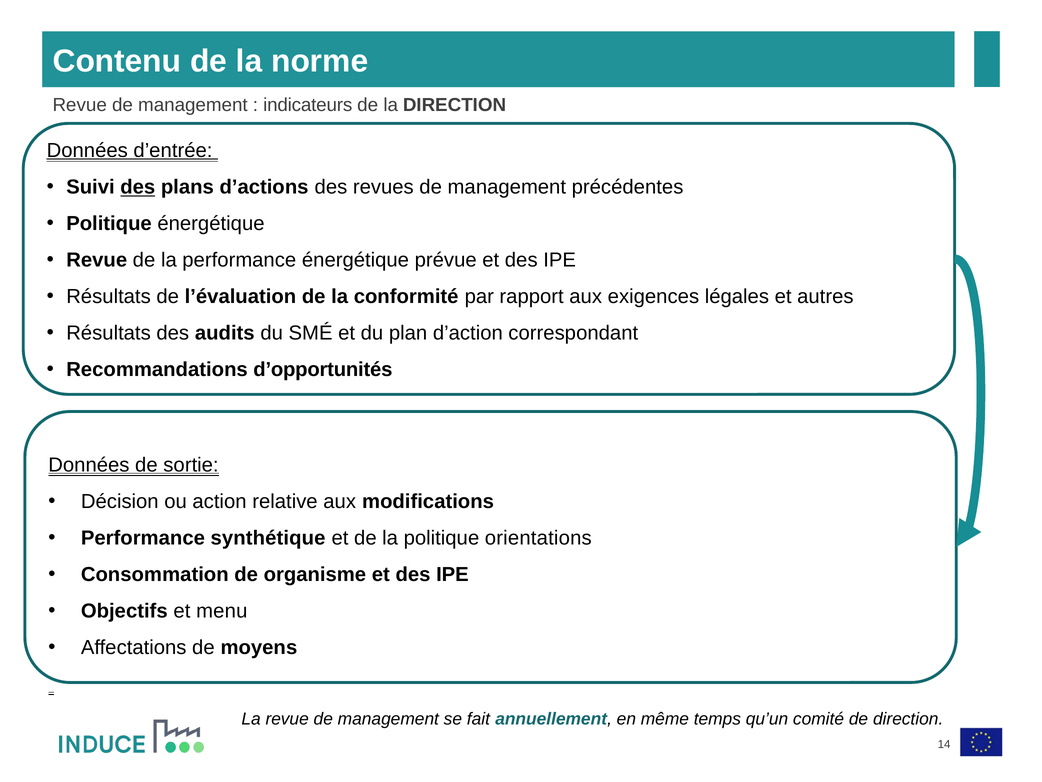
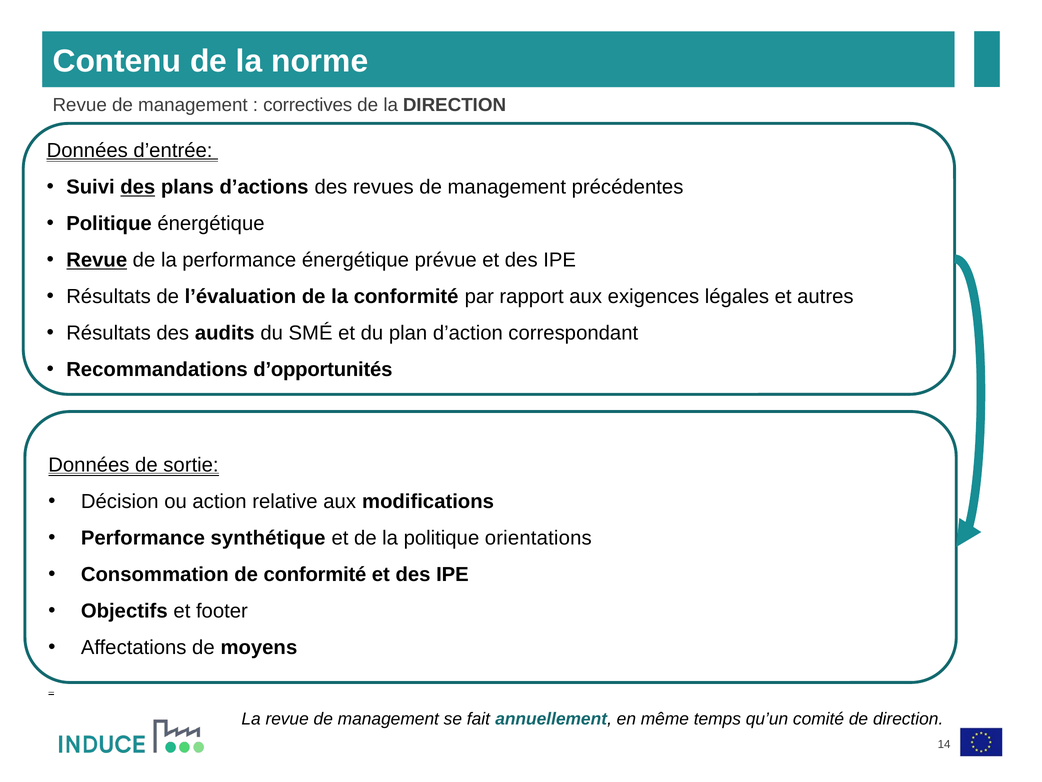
indicateurs: indicateurs -> correctives
Revue at (97, 260) underline: none -> present
de organisme: organisme -> conformité
menu: menu -> footer
